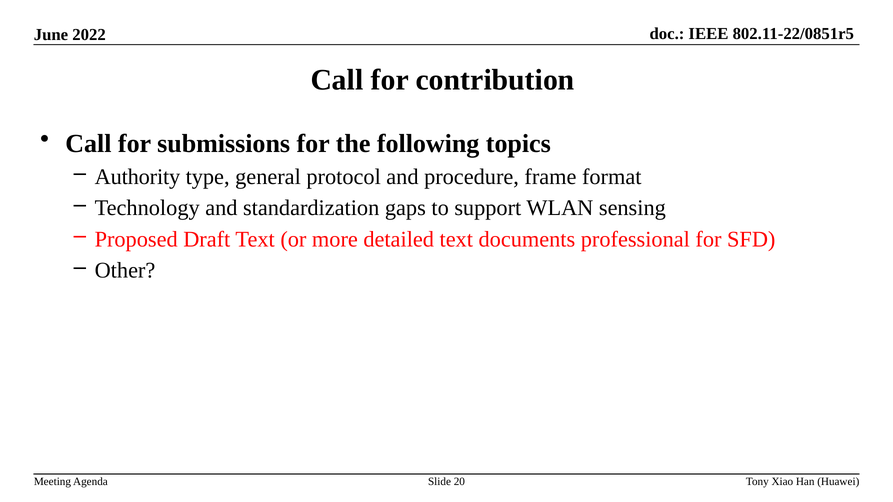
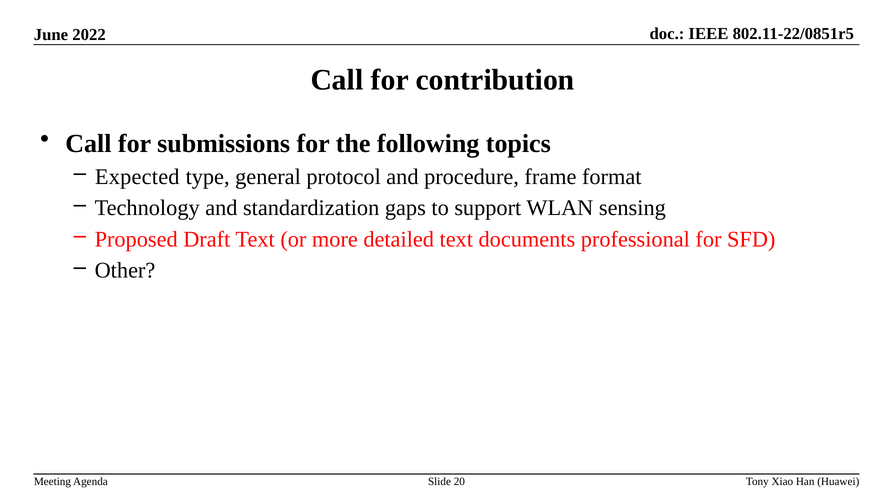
Authority: Authority -> Expected
